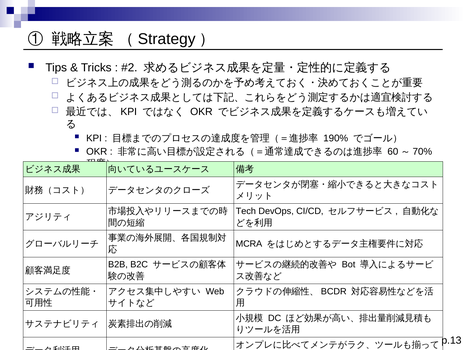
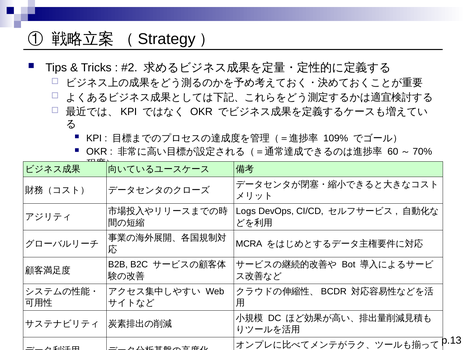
190%: 190% -> 109%
Tech: Tech -> Logs
